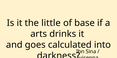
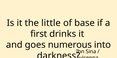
arts: arts -> first
calculated: calculated -> numerous
